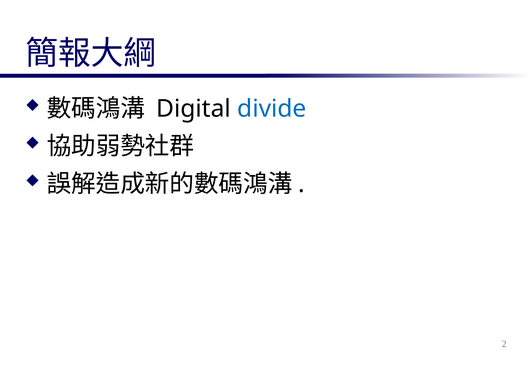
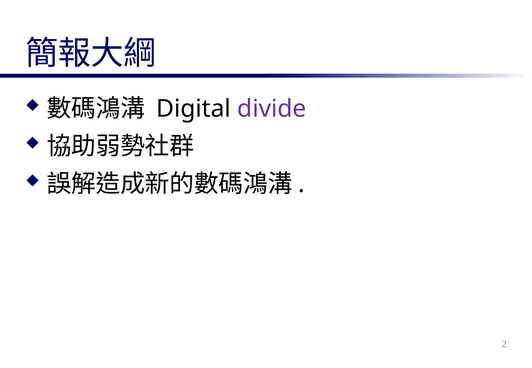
divide colour: blue -> purple
